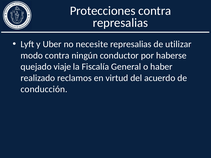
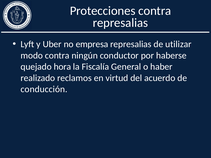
necesite: necesite -> empresa
viaje: viaje -> hora
